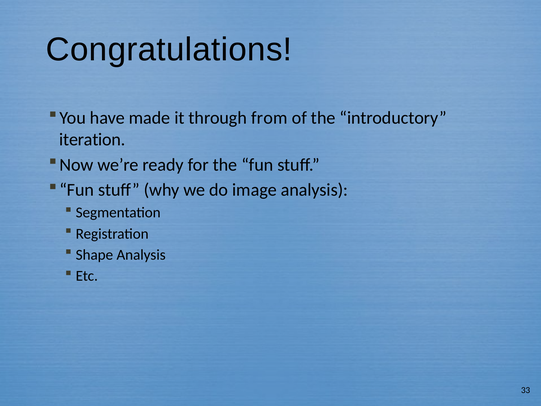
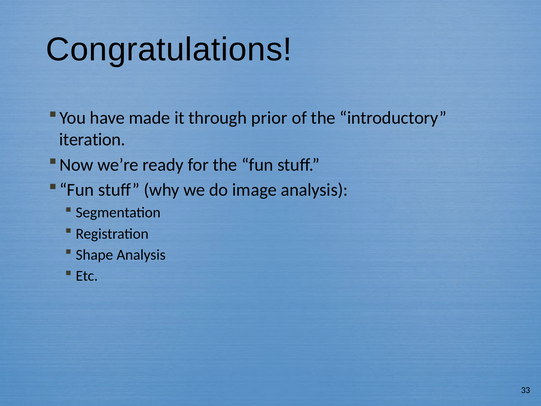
from: from -> prior
